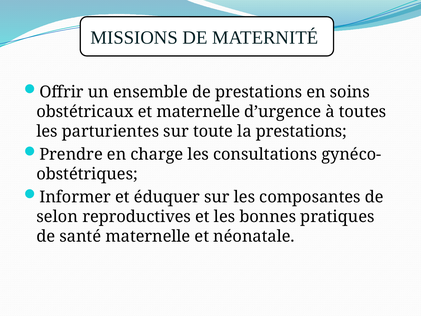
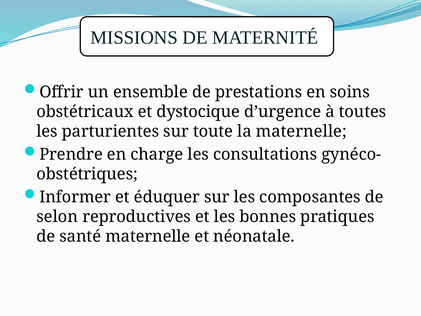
et maternelle: maternelle -> dystocique
la prestations: prestations -> maternelle
